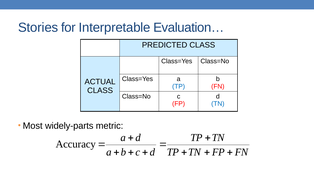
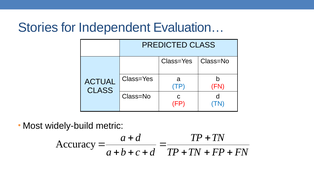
Interpretable: Interpretable -> Independent
widely-parts: widely-parts -> widely-build
